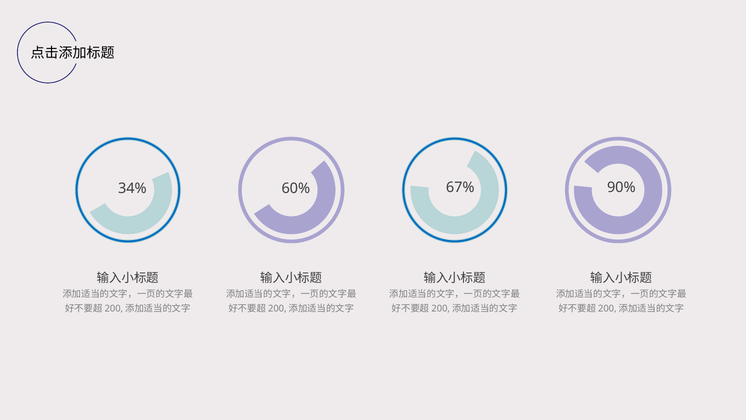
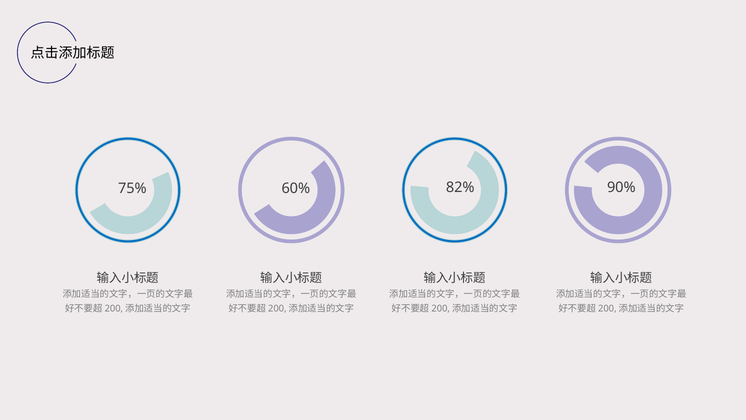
34%: 34% -> 75%
67%: 67% -> 82%
